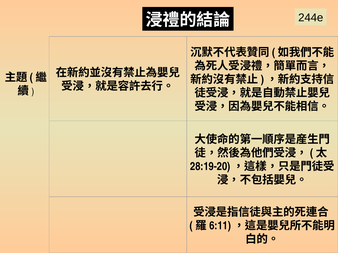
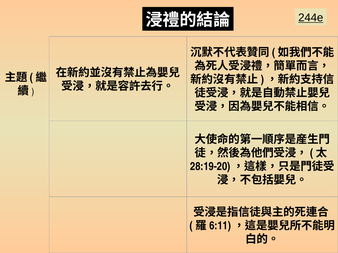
244e underline: none -> present
